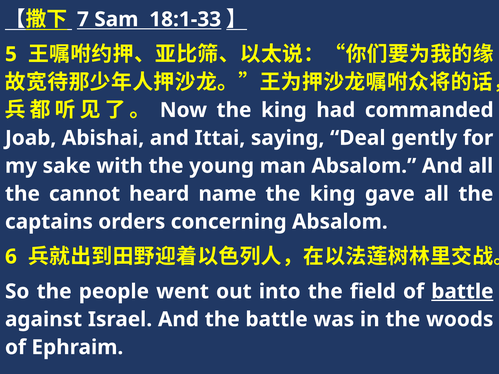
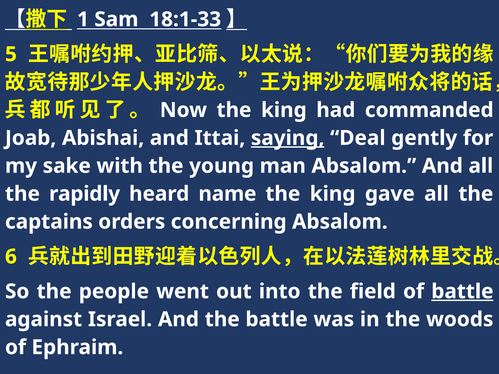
7: 7 -> 1
saying underline: none -> present
cannot: cannot -> rapidly
